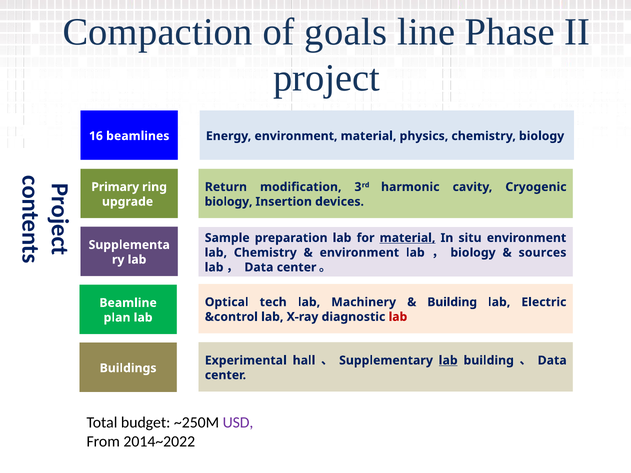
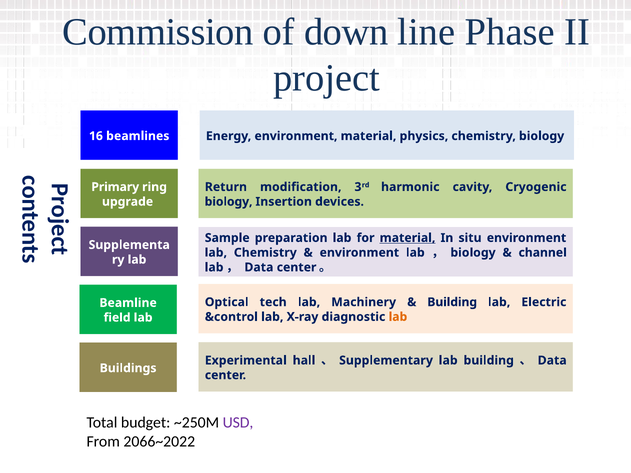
Compaction: Compaction -> Commission
goals: goals -> down
sources: sources -> channel
lab at (398, 317) colour: red -> orange
plan: plan -> field
lab at (448, 361) underline: present -> none
2014~2022: 2014~2022 -> 2066~2022
